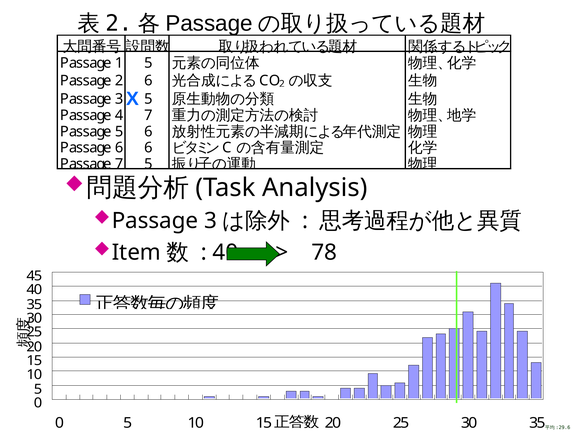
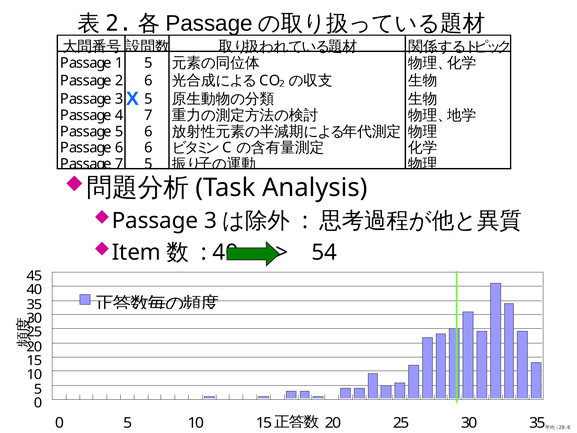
78: 78 -> 54
